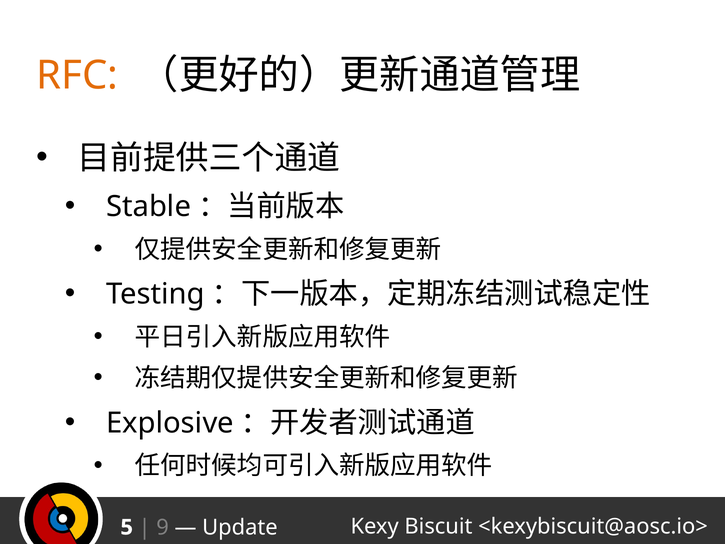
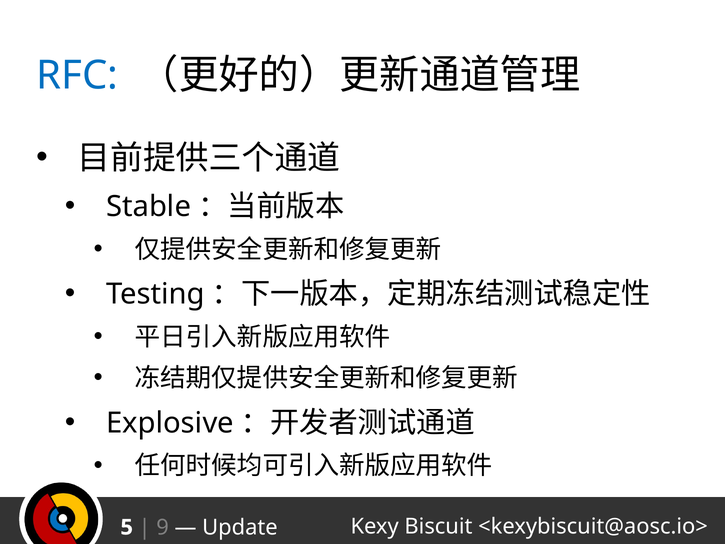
RFC colour: orange -> blue
